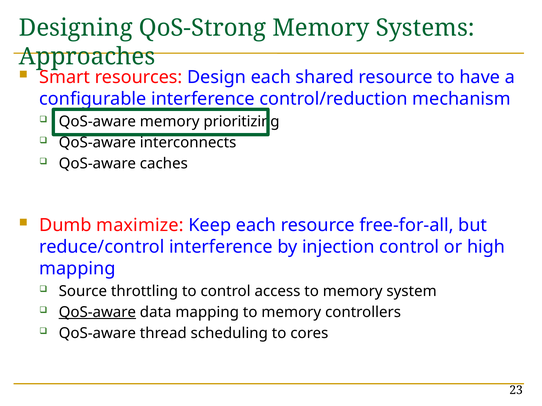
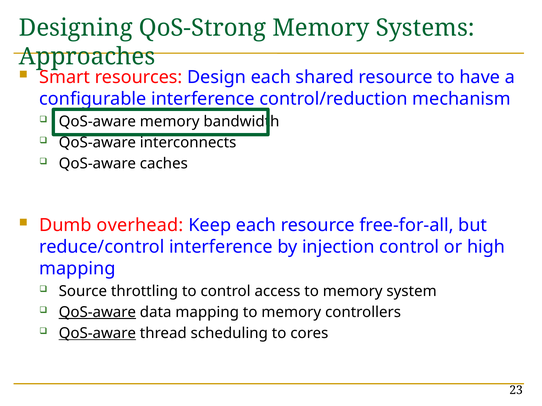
prioritizing: prioritizing -> bandwidth
maximize: maximize -> overhead
QoS-aware at (97, 334) underline: none -> present
